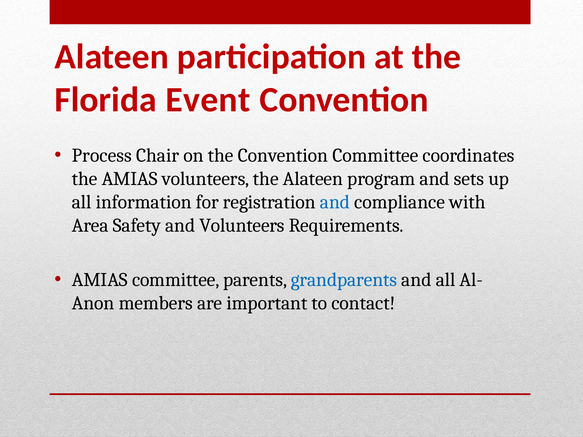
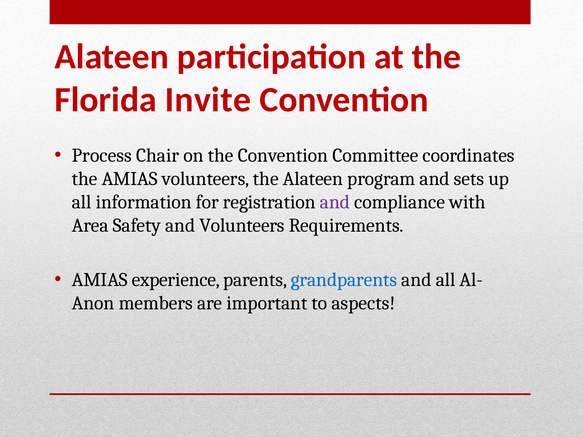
Event: Event -> Invite
and at (335, 202) colour: blue -> purple
AMIAS committee: committee -> experience
contact: contact -> aspects
